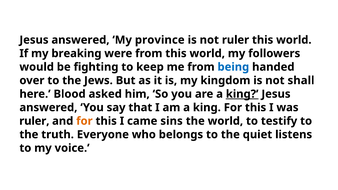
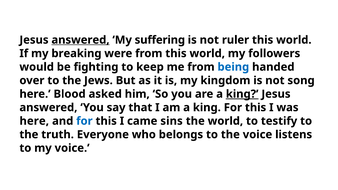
answered at (80, 40) underline: none -> present
province: province -> suffering
shall: shall -> song
ruler at (34, 121): ruler -> here
for at (84, 121) colour: orange -> blue
the quiet: quiet -> voice
